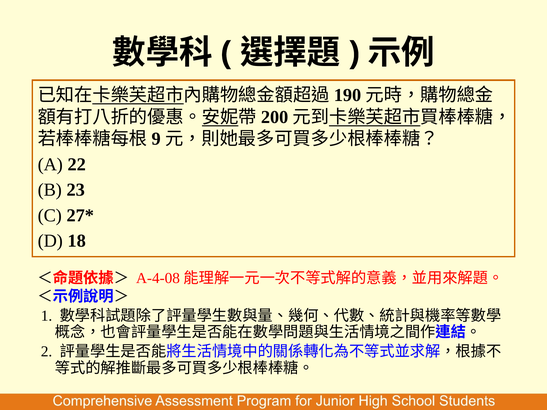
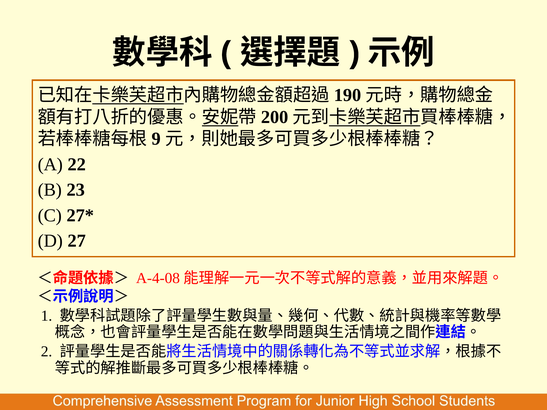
18: 18 -> 27
